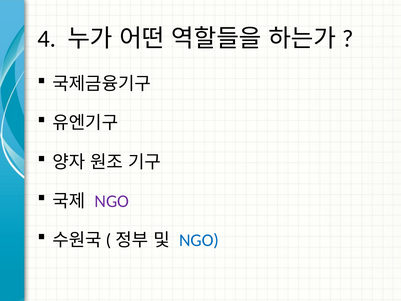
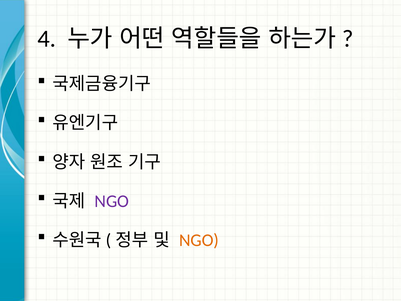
NGO at (199, 240) colour: blue -> orange
